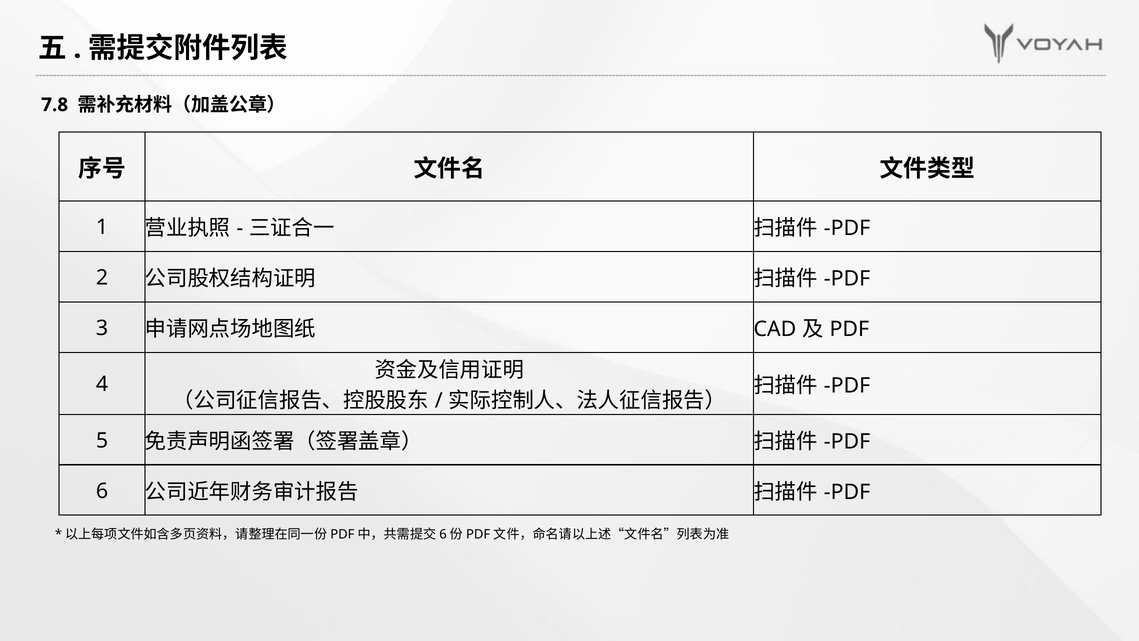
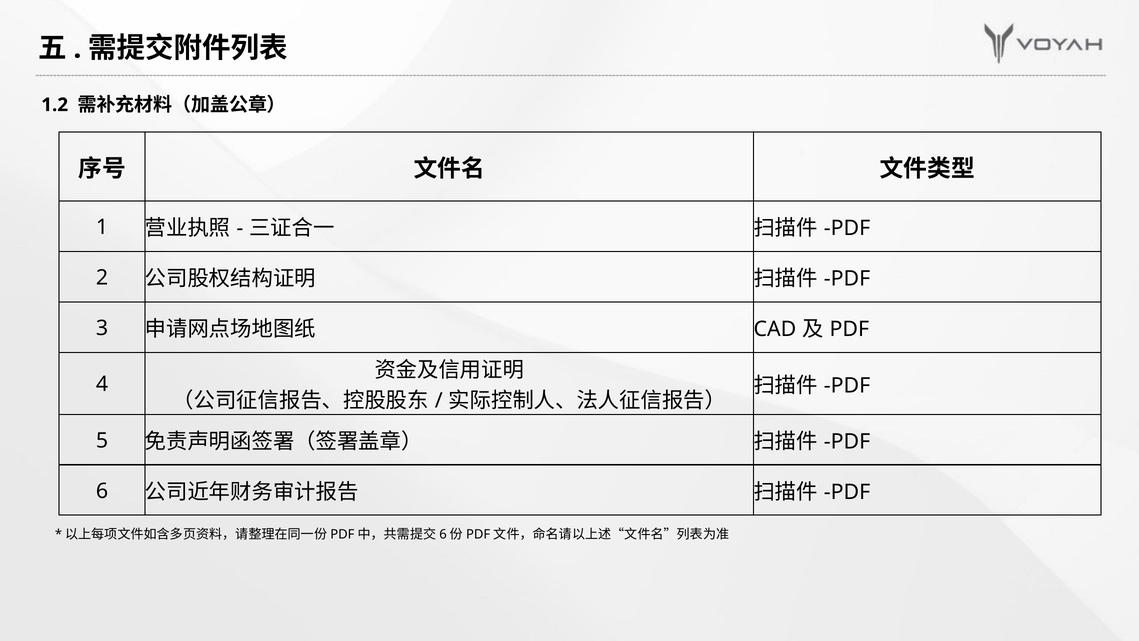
7.8: 7.8 -> 1.2
